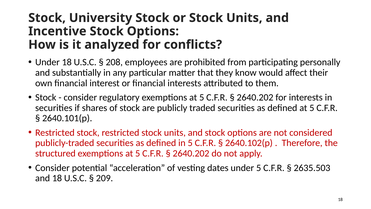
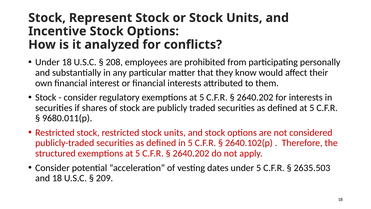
University: University -> Represent
2640.101(p: 2640.101(p -> 9680.011(p
